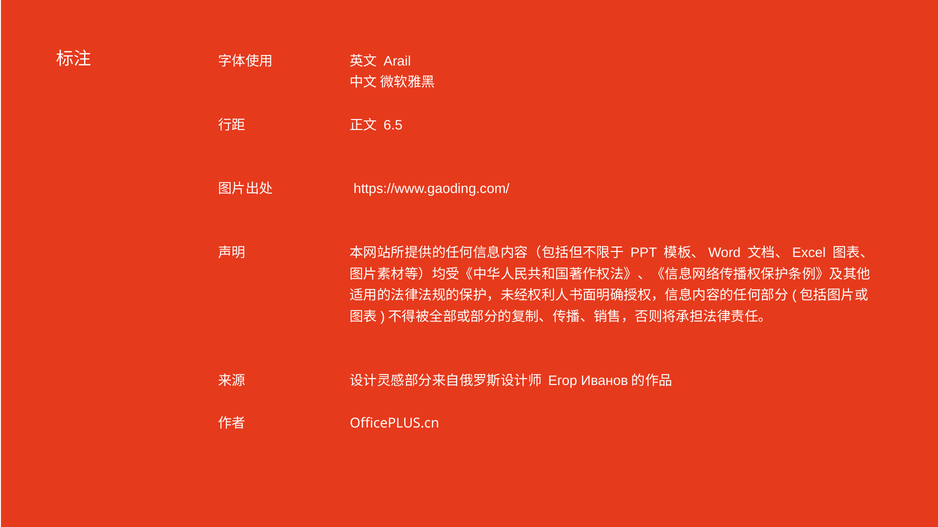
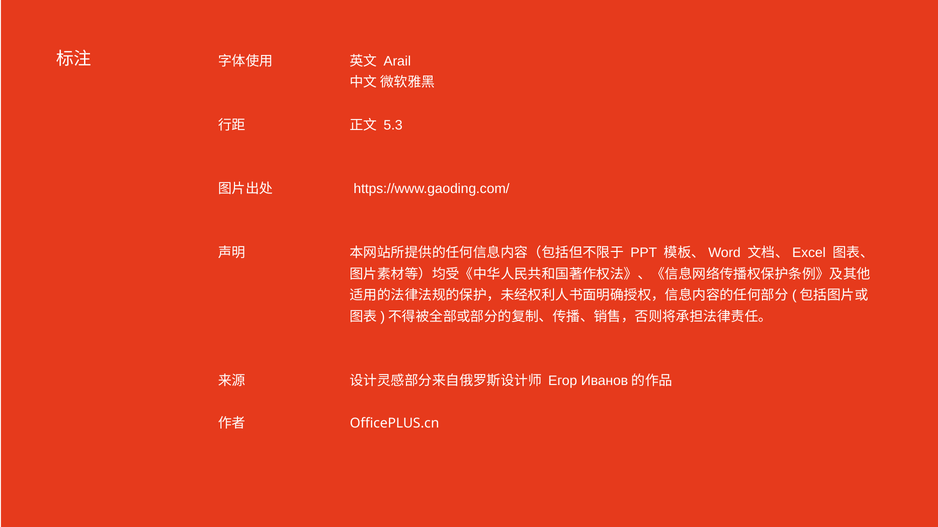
6.5: 6.5 -> 5.3
